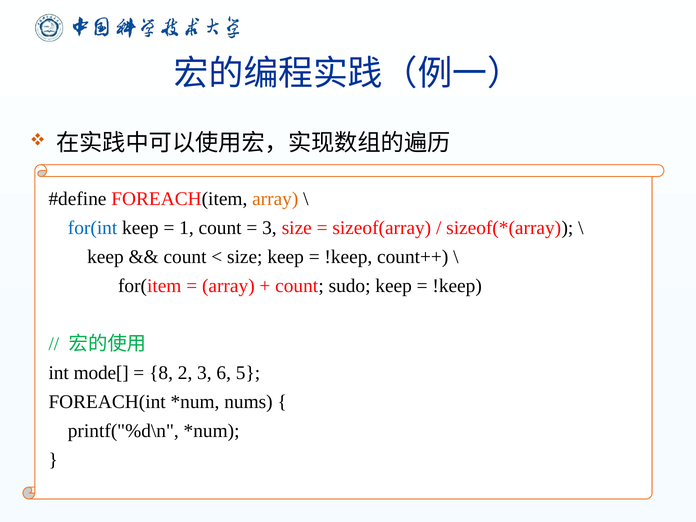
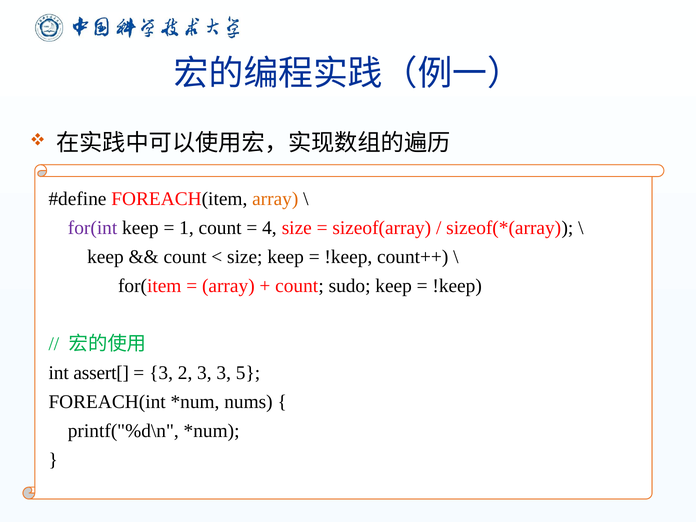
for(int colour: blue -> purple
3 at (269, 228): 3 -> 4
mode[: mode[ -> assert[
8 at (161, 373): 8 -> 3
3 6: 6 -> 3
